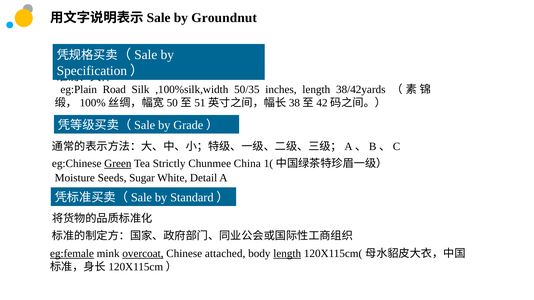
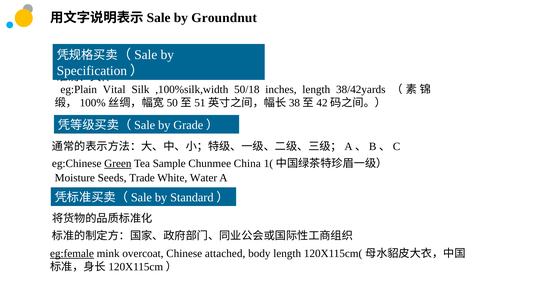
Road: Road -> Vital
50/35: 50/35 -> 50/18
Strictly: Strictly -> Sample
Sugar: Sugar -> Trade
Detail: Detail -> Water
overcoat underline: present -> none
length at (287, 254) underline: present -> none
